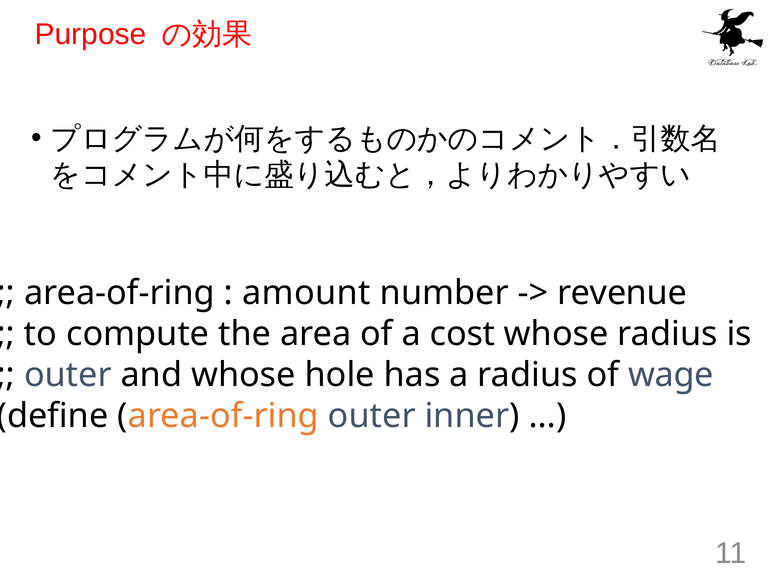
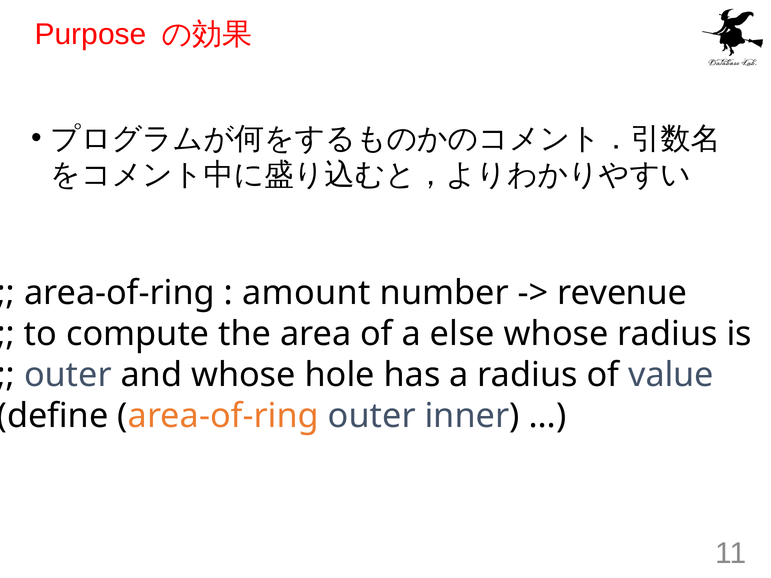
cost: cost -> else
wage: wage -> value
